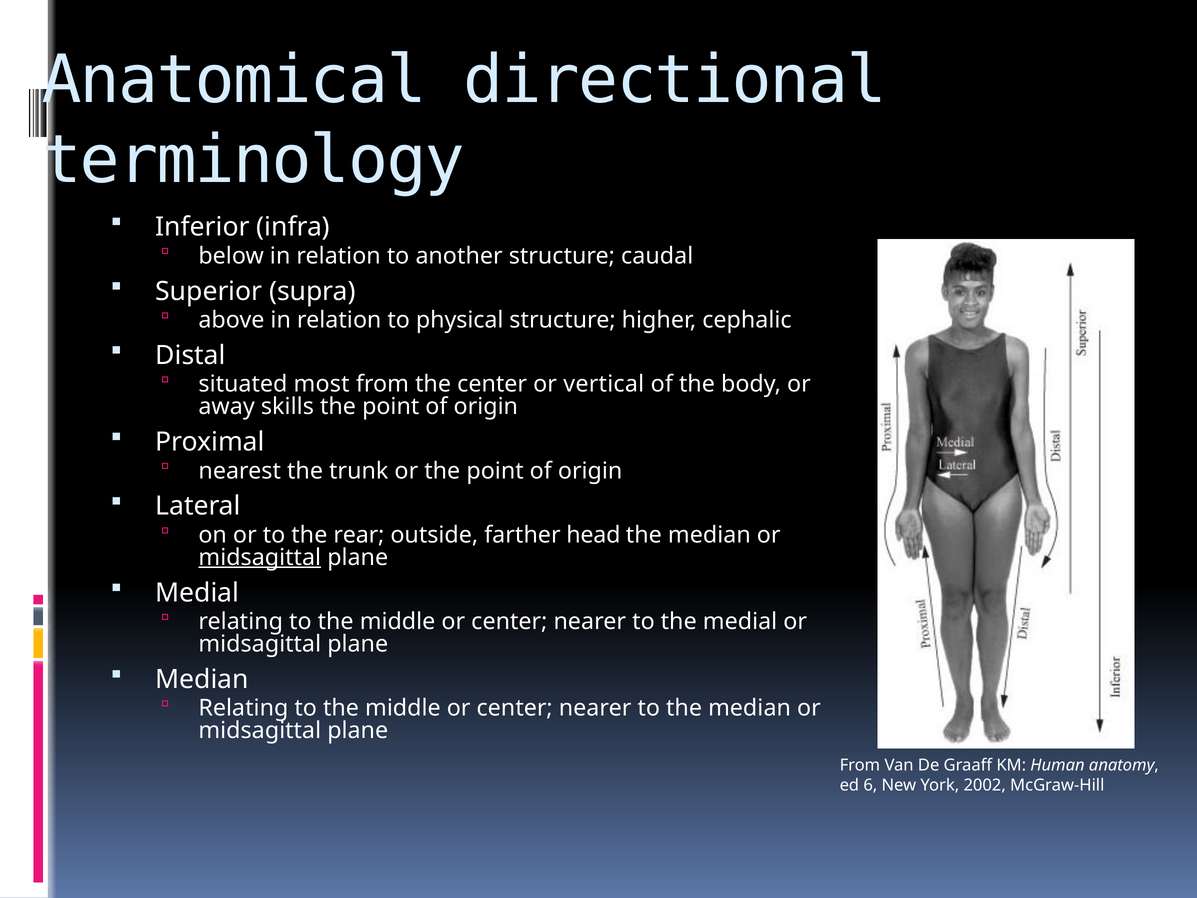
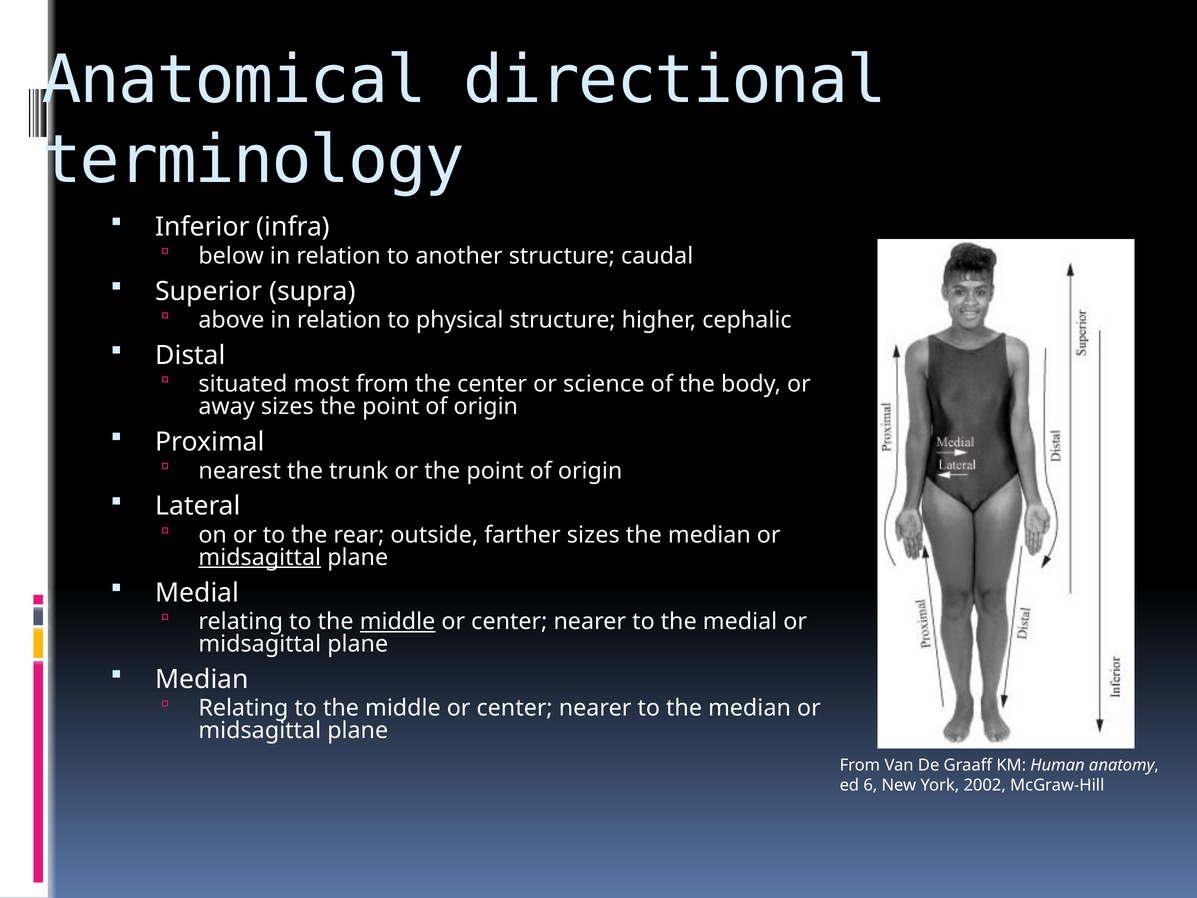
vertical: vertical -> science
away skills: skills -> sizes
farther head: head -> sizes
middle at (398, 621) underline: none -> present
